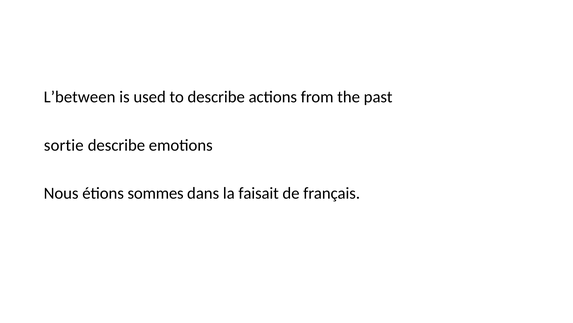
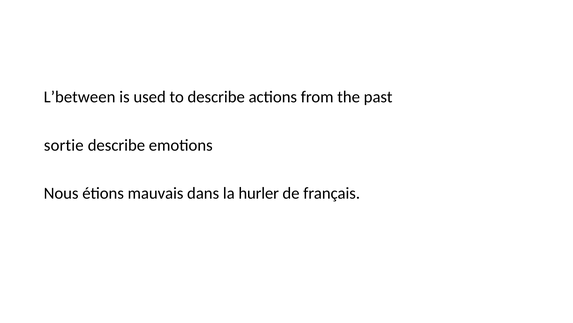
sommes: sommes -> mauvais
faisait: faisait -> hurler
